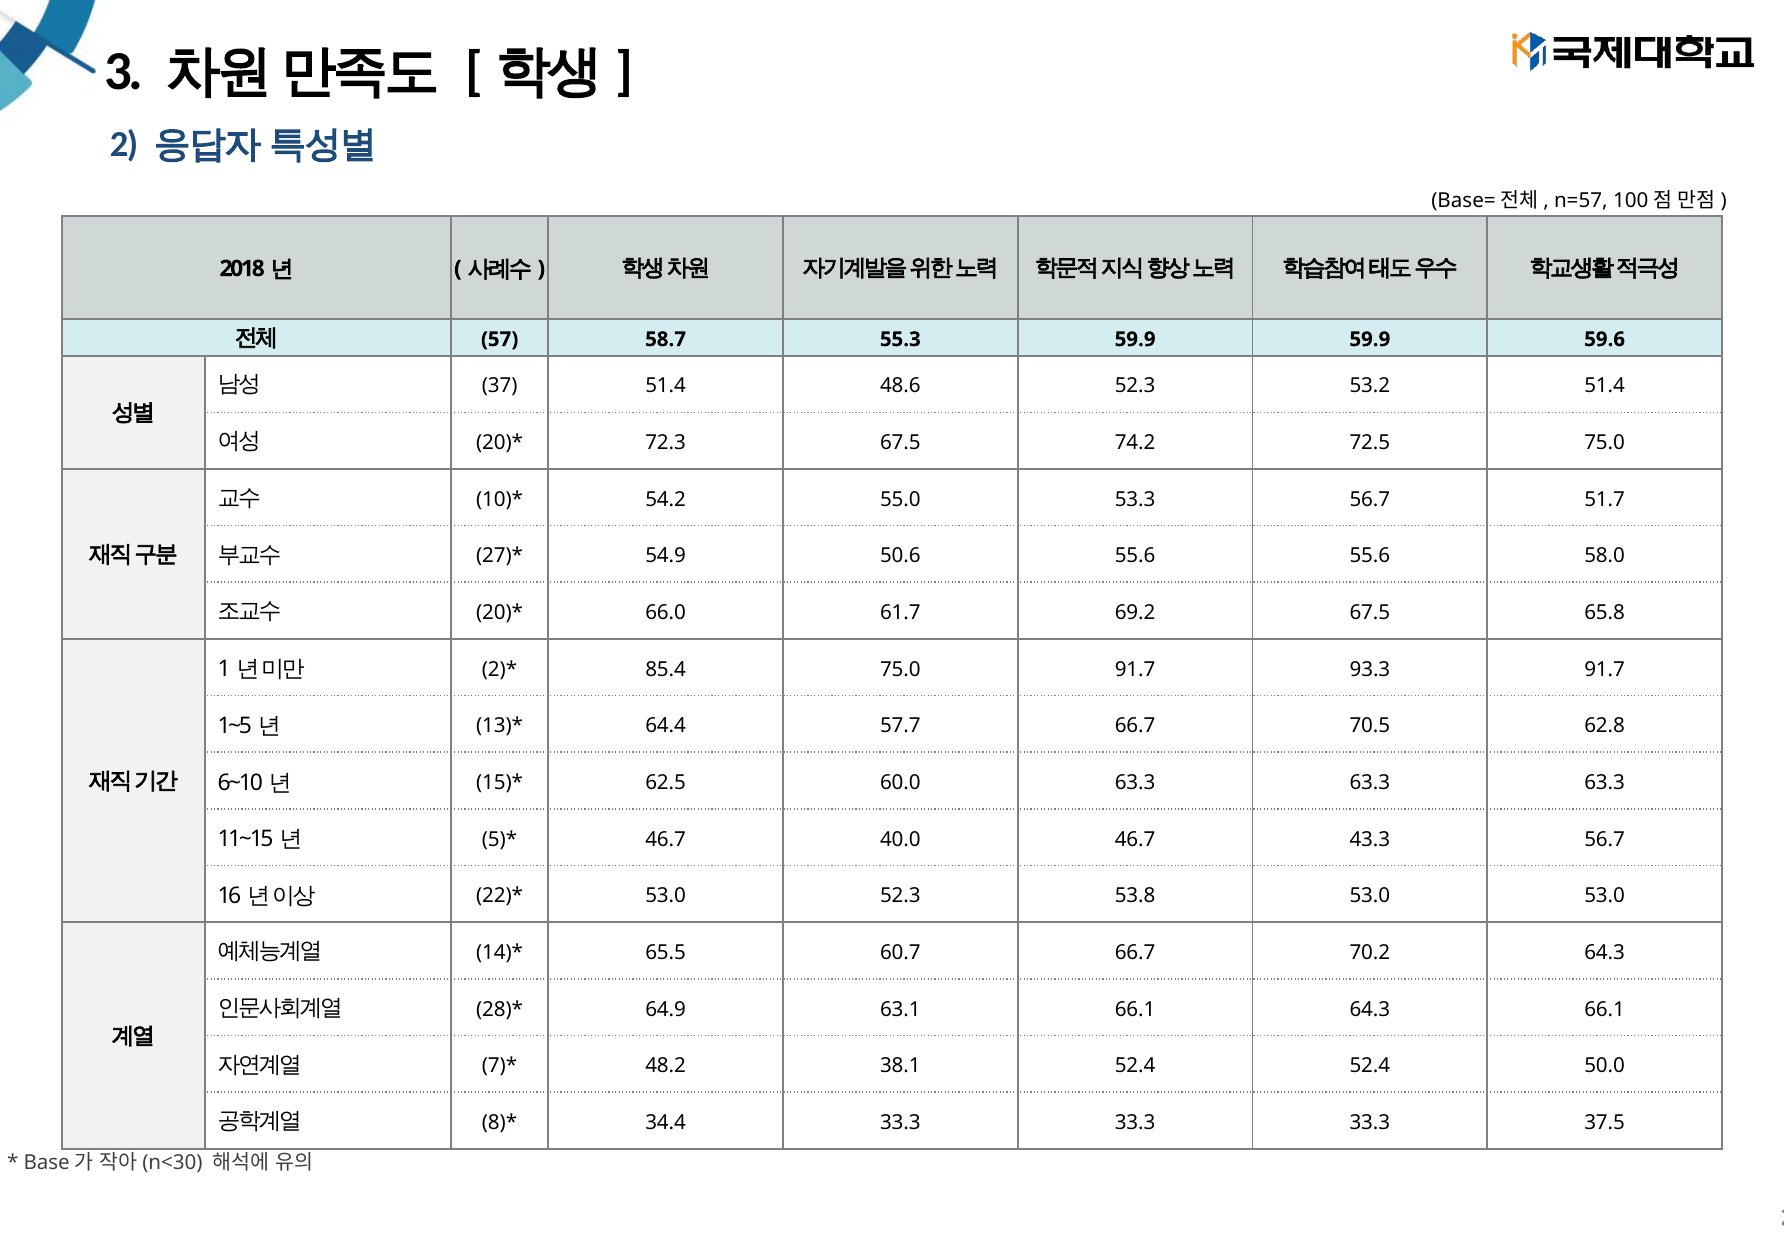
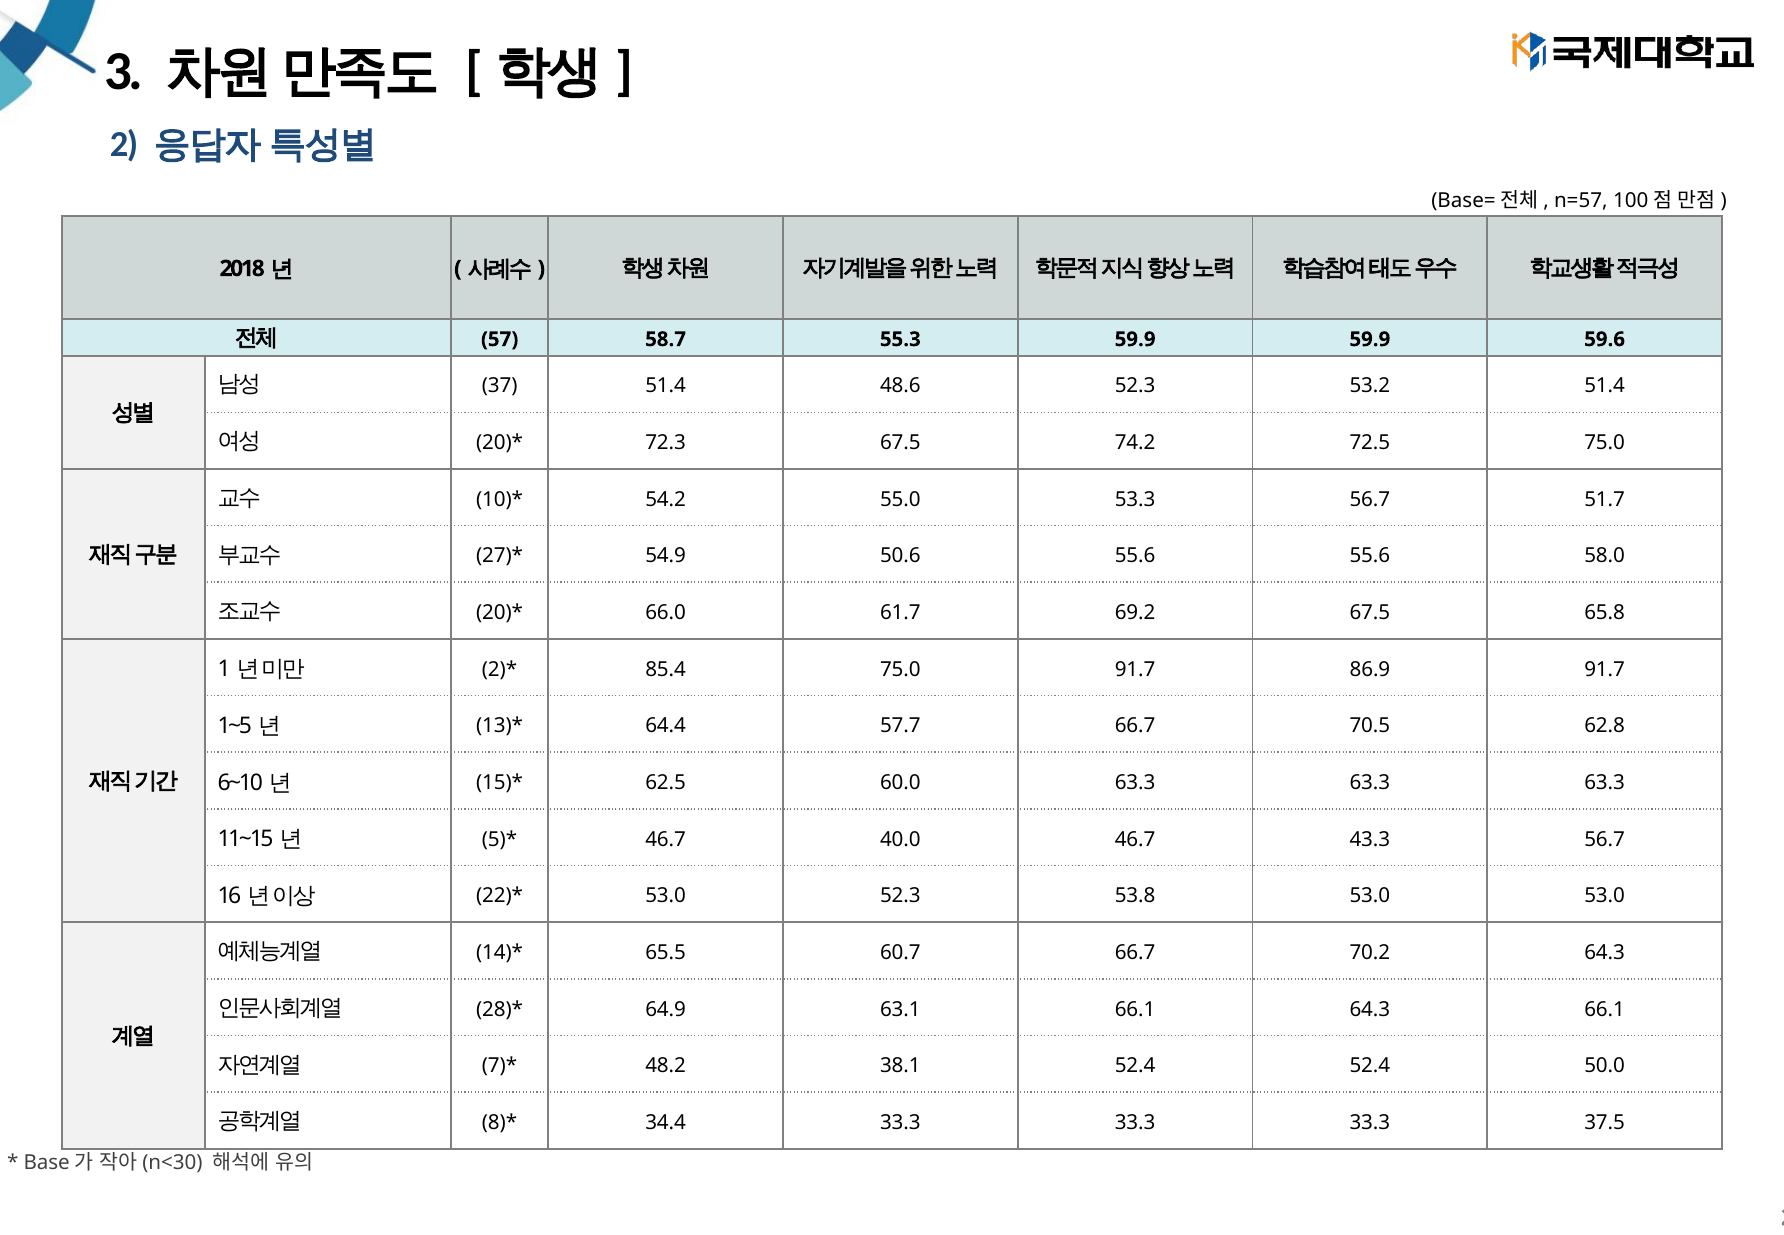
93.3: 93.3 -> 86.9
